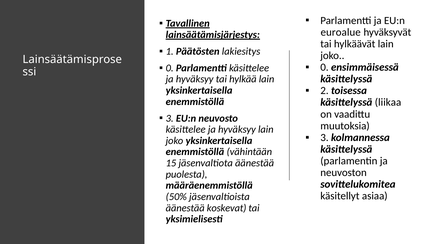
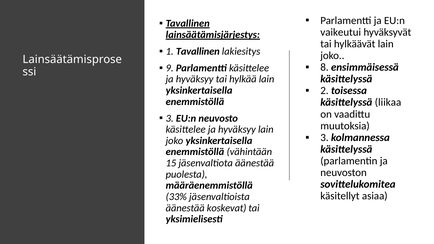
euroalue: euroalue -> vaikeutui
1 Päätösten: Päätösten -> Tavallinen
0 at (324, 67): 0 -> 8
0 at (170, 68): 0 -> 9
50%: 50% -> 33%
